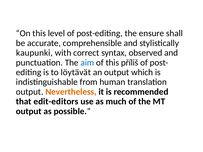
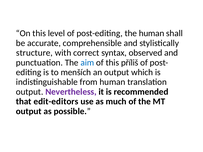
the ensure: ensure -> human
kaupunki: kaupunki -> structure
löytävät: löytävät -> menších
Nevertheless colour: orange -> purple
